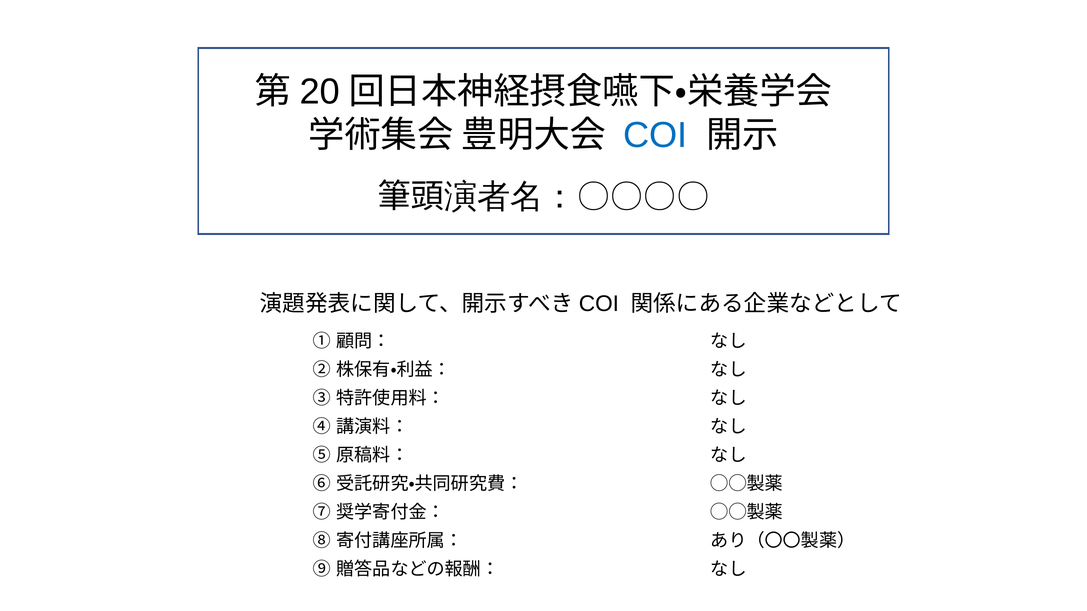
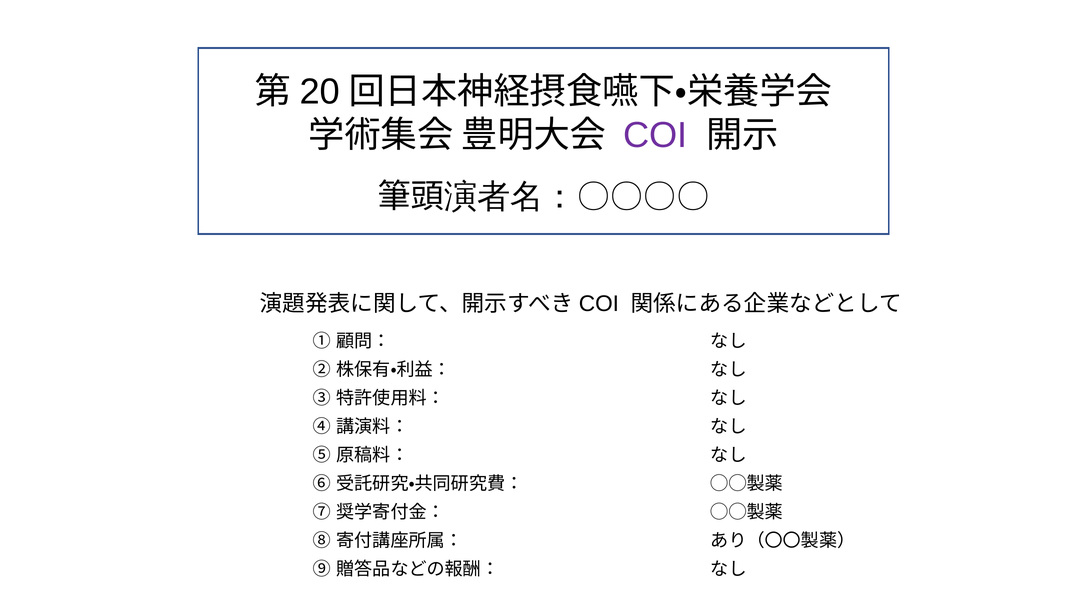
COI colour: blue -> purple
